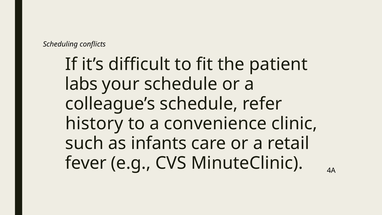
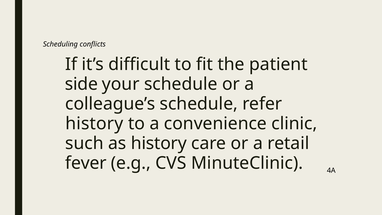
labs: labs -> side
as infants: infants -> history
